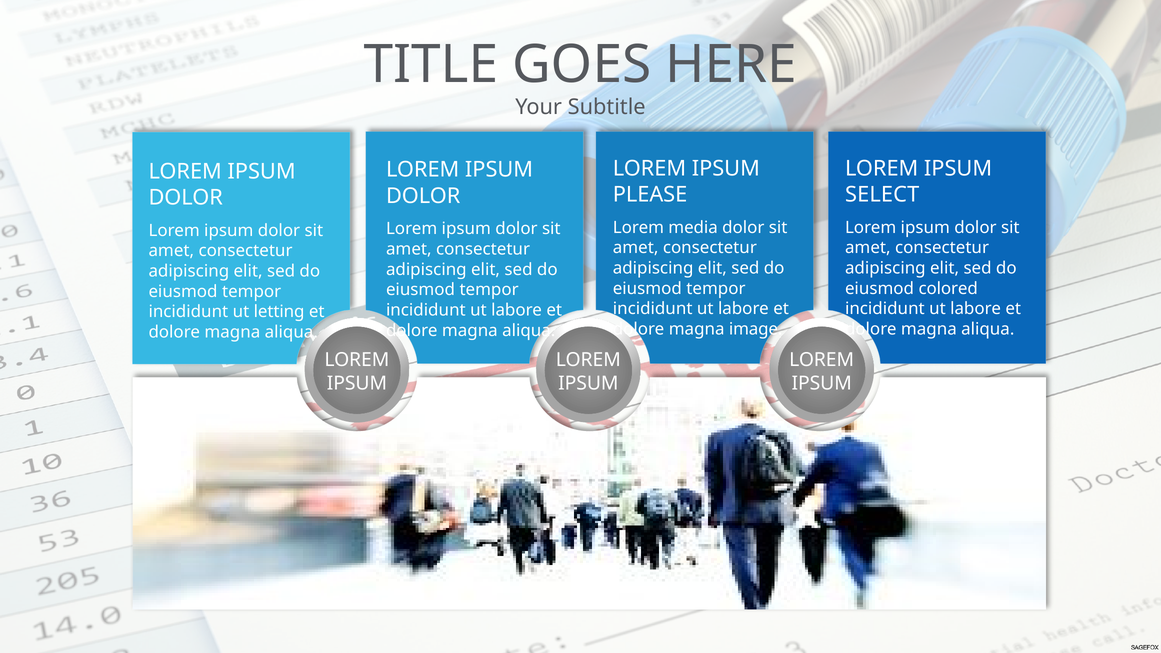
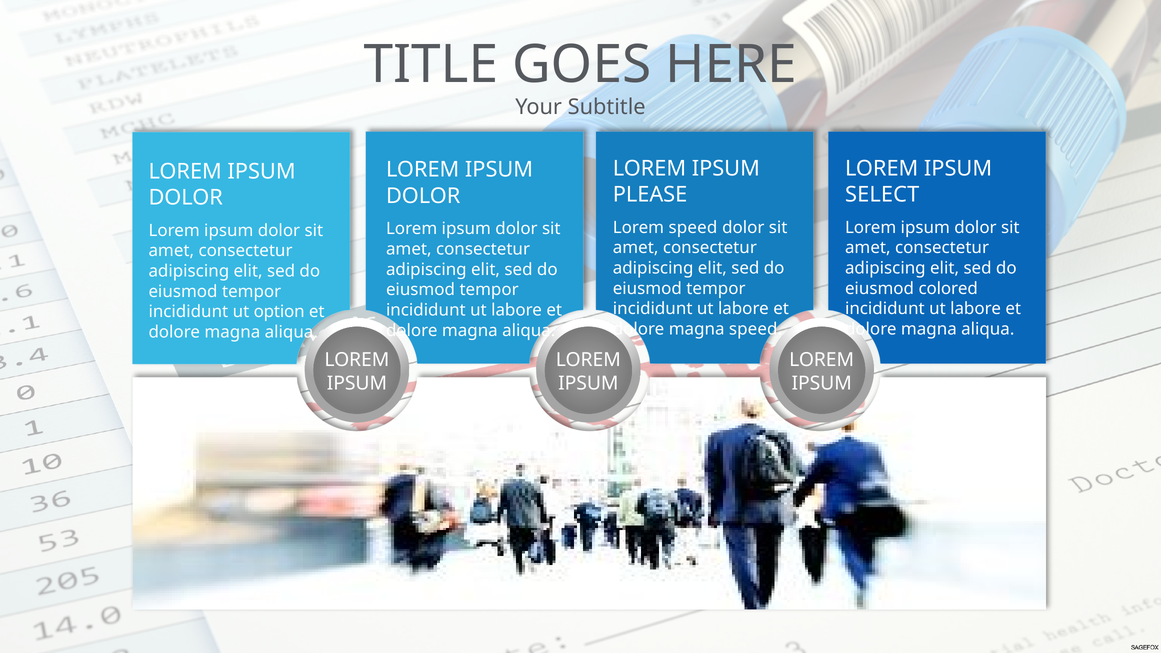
Lorem media: media -> speed
letting: letting -> option
magna image: image -> speed
